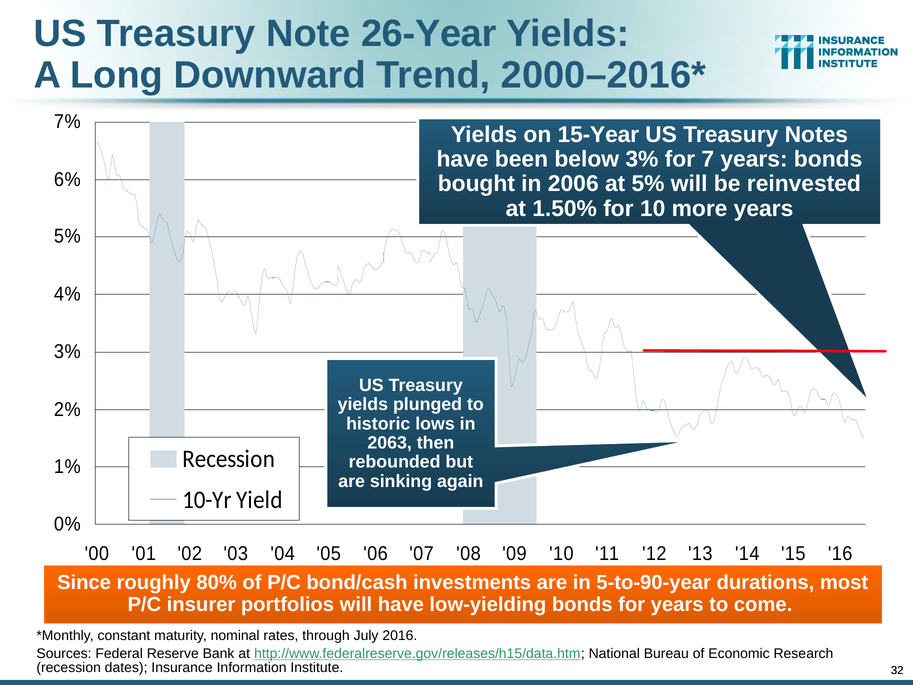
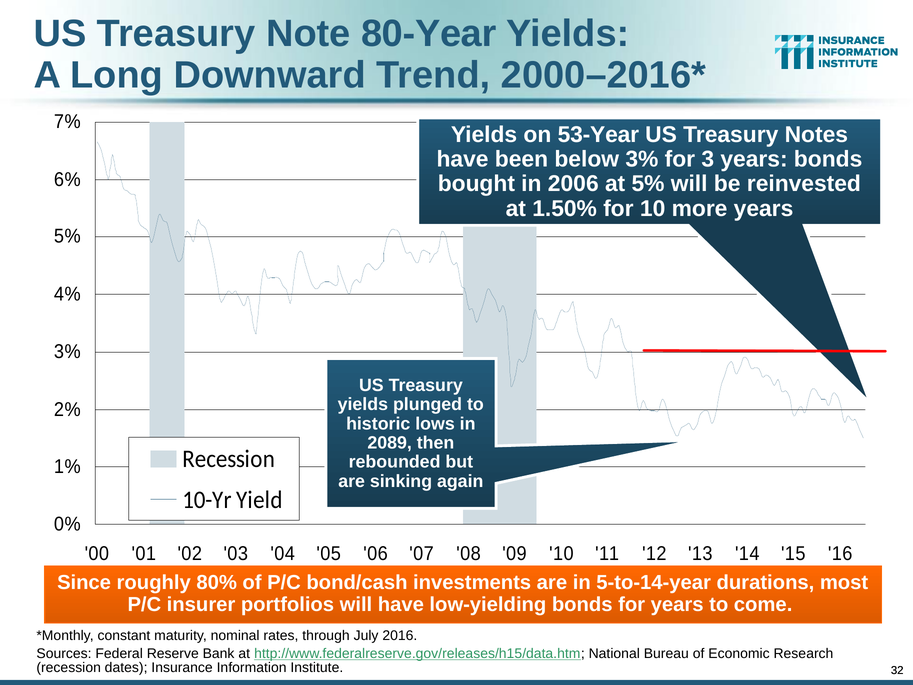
26-Year: 26-Year -> 80-Year
15-Year: 15-Year -> 53-Year
7: 7 -> 3
2063: 2063 -> 2089
5-to-90-year: 5-to-90-year -> 5-to-14-year
